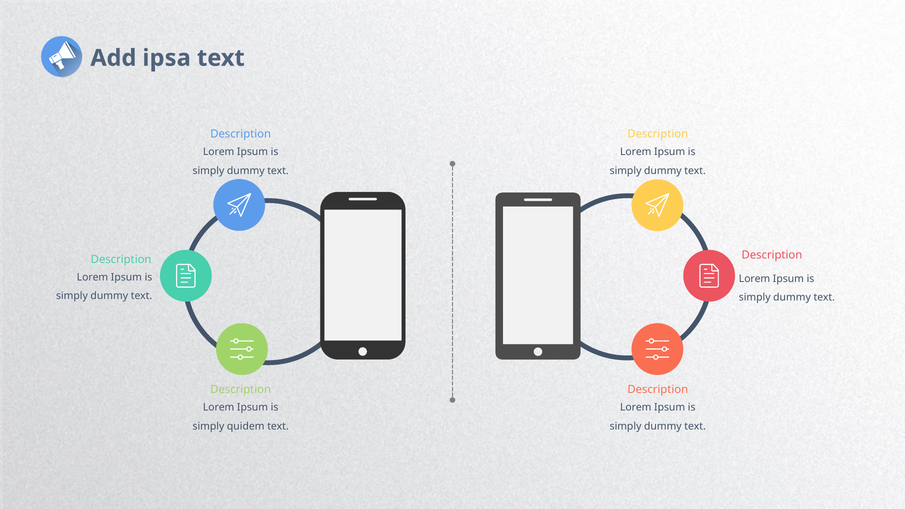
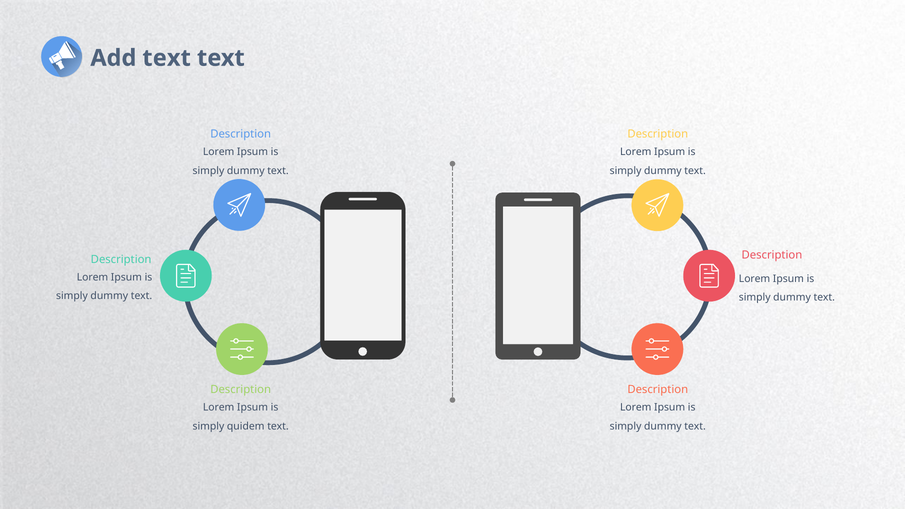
Add ipsa: ipsa -> text
